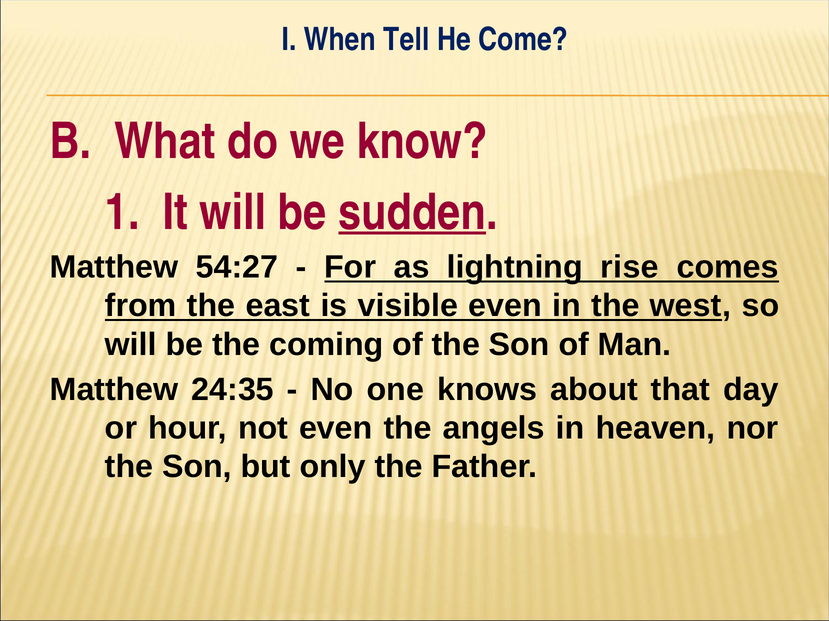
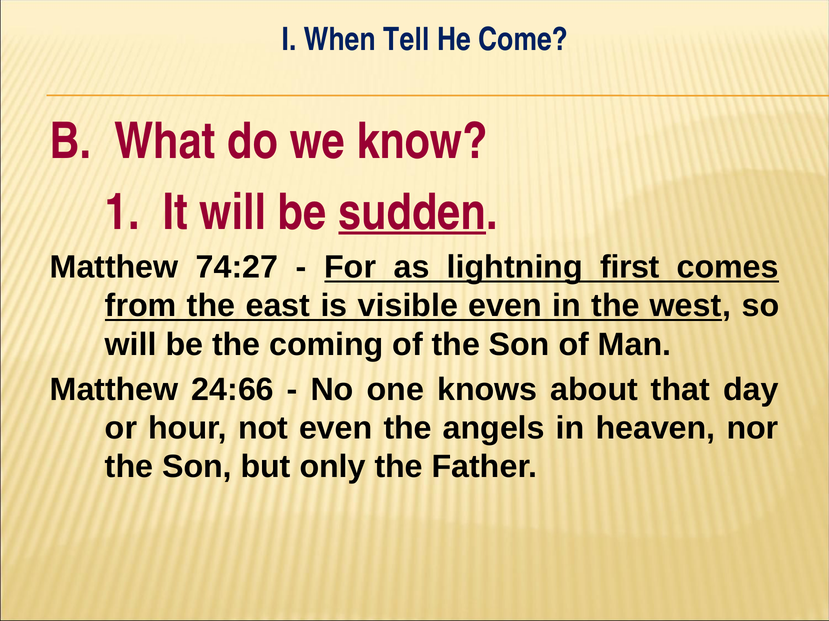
54:27: 54:27 -> 74:27
rise: rise -> first
24:35: 24:35 -> 24:66
